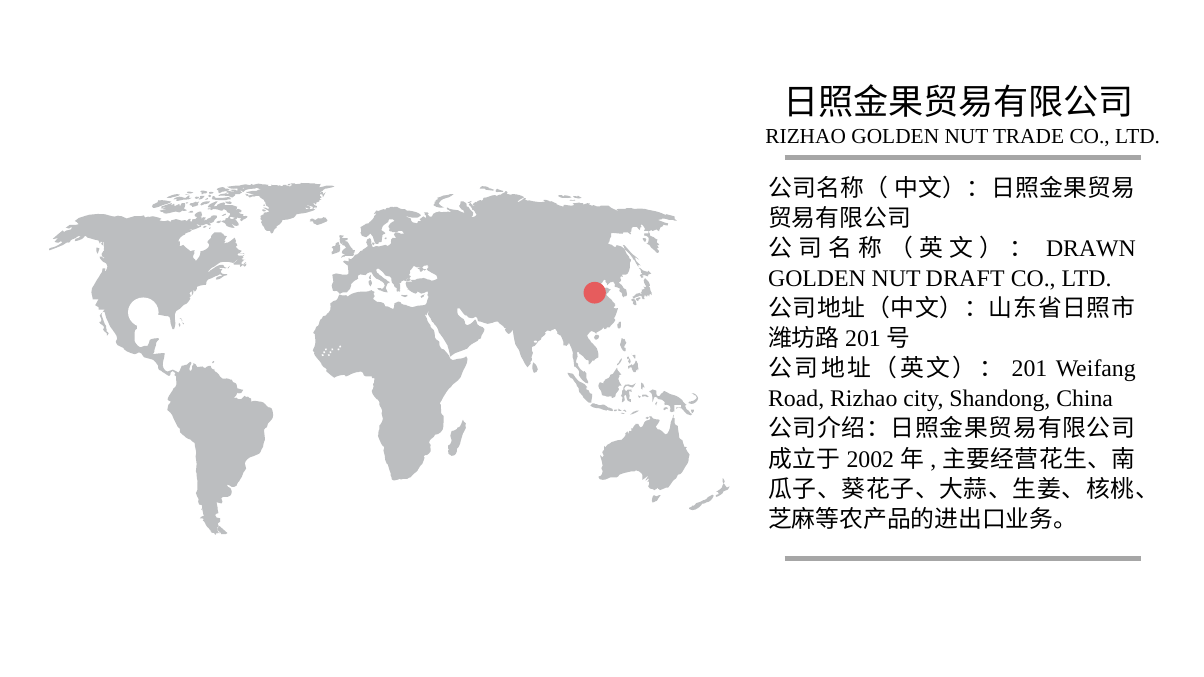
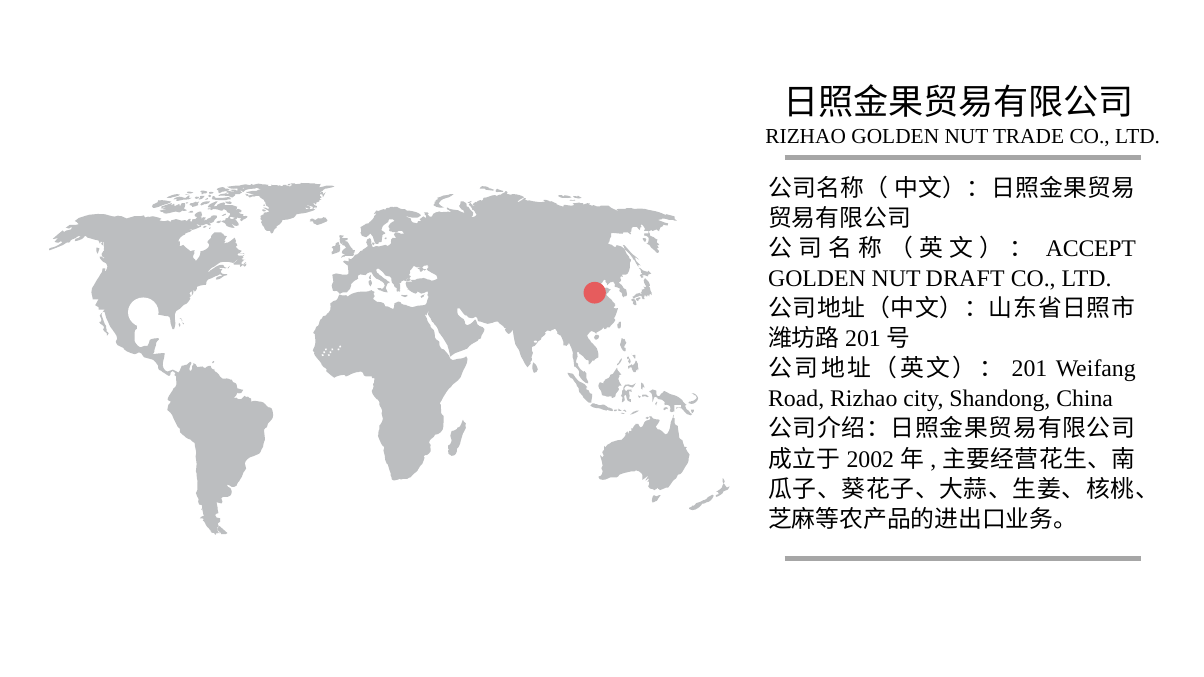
DRAWN: DRAWN -> ACCEPT
